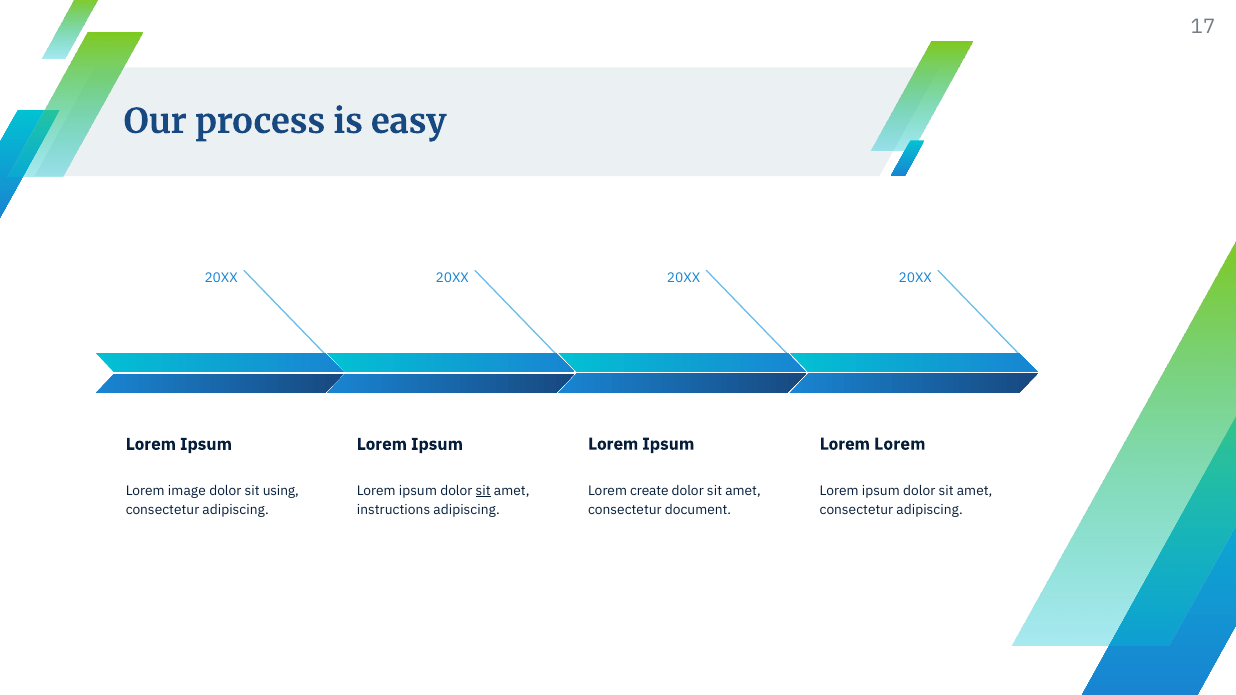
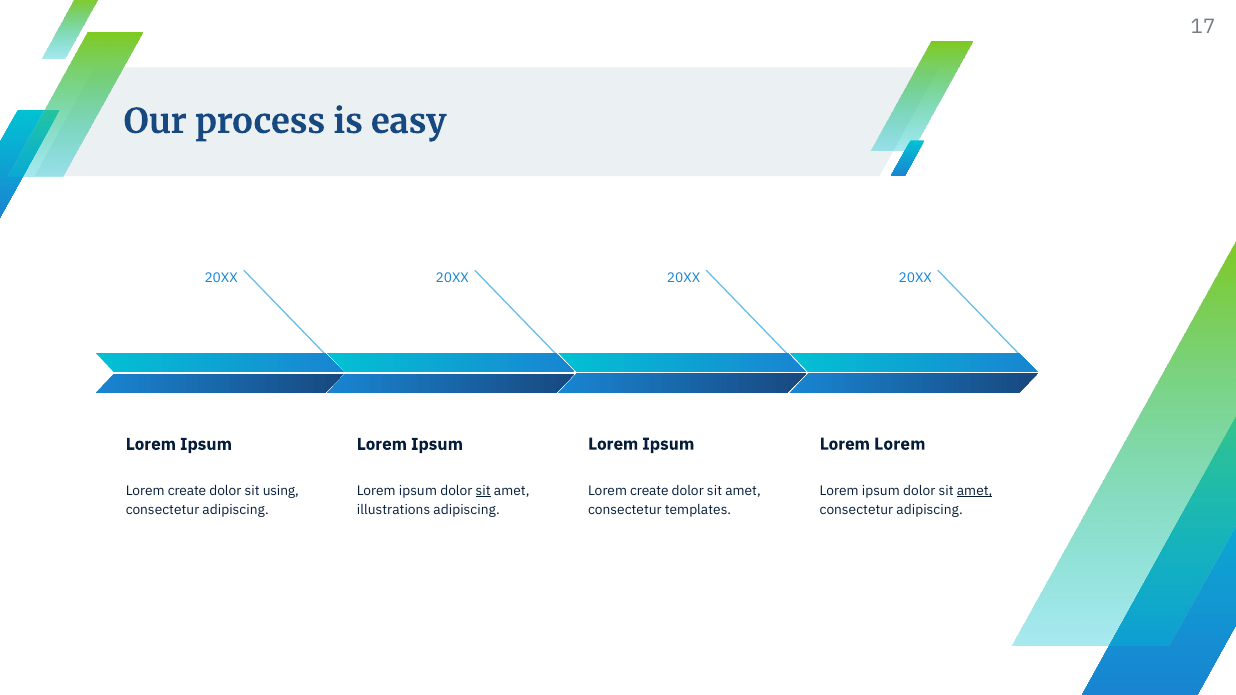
amet at (975, 491) underline: none -> present
image at (187, 491): image -> create
document: document -> templates
instructions: instructions -> illustrations
